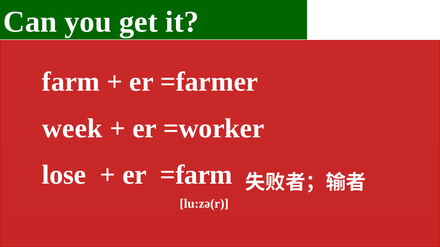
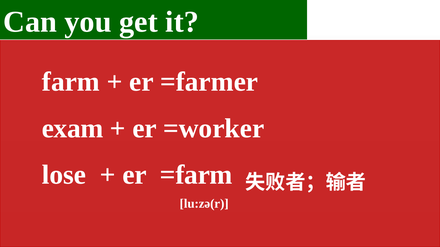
week: week -> exam
